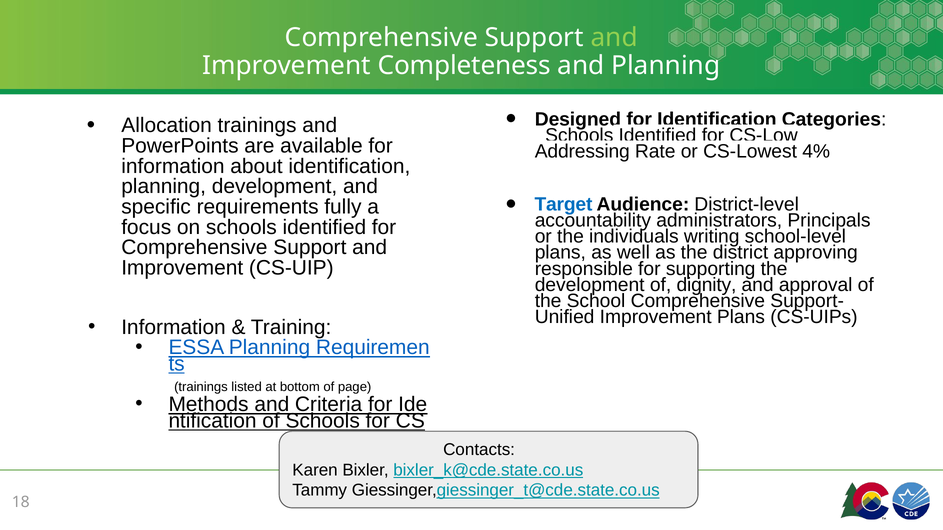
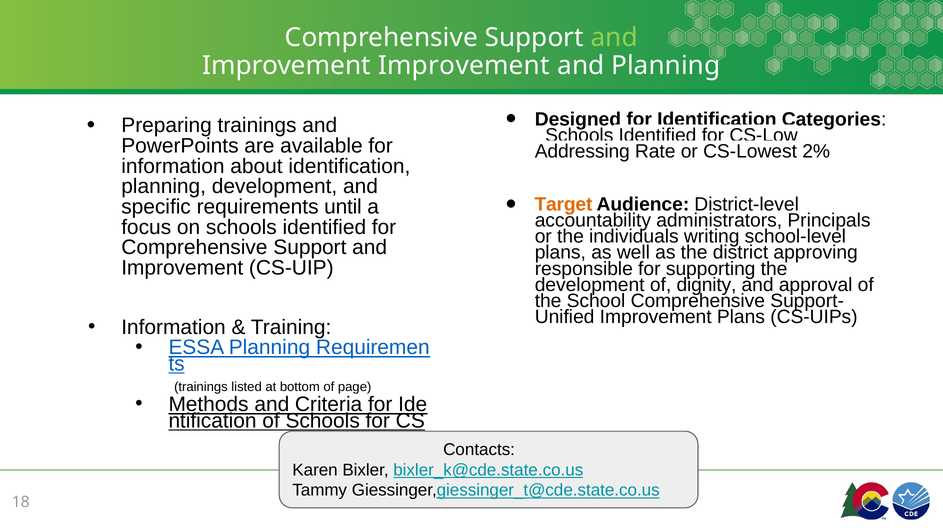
Improvement Completeness: Completeness -> Improvement
Allocation: Allocation -> Preparing
4%: 4% -> 2%
Target colour: blue -> orange
fully: fully -> until
